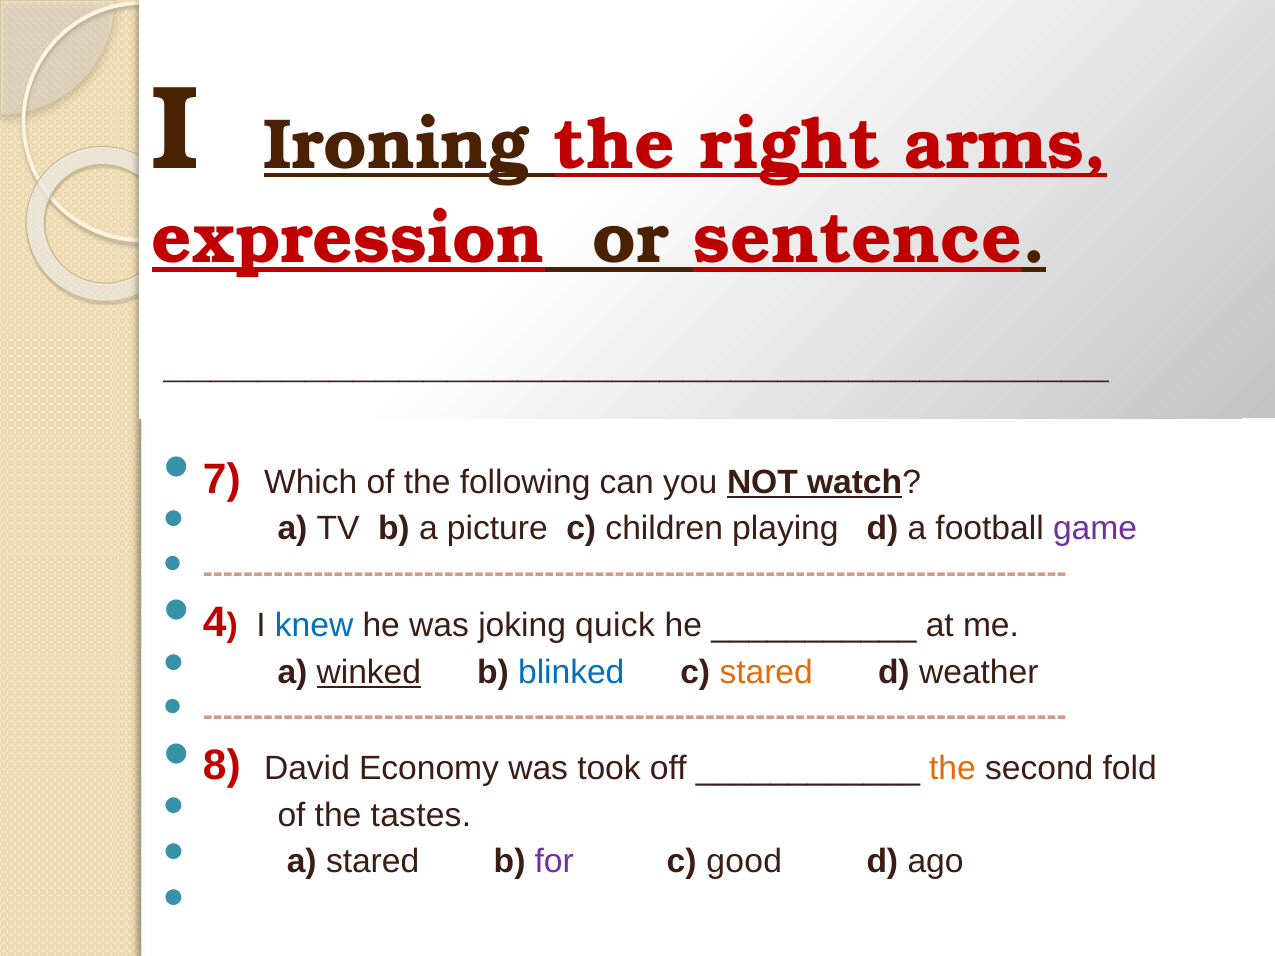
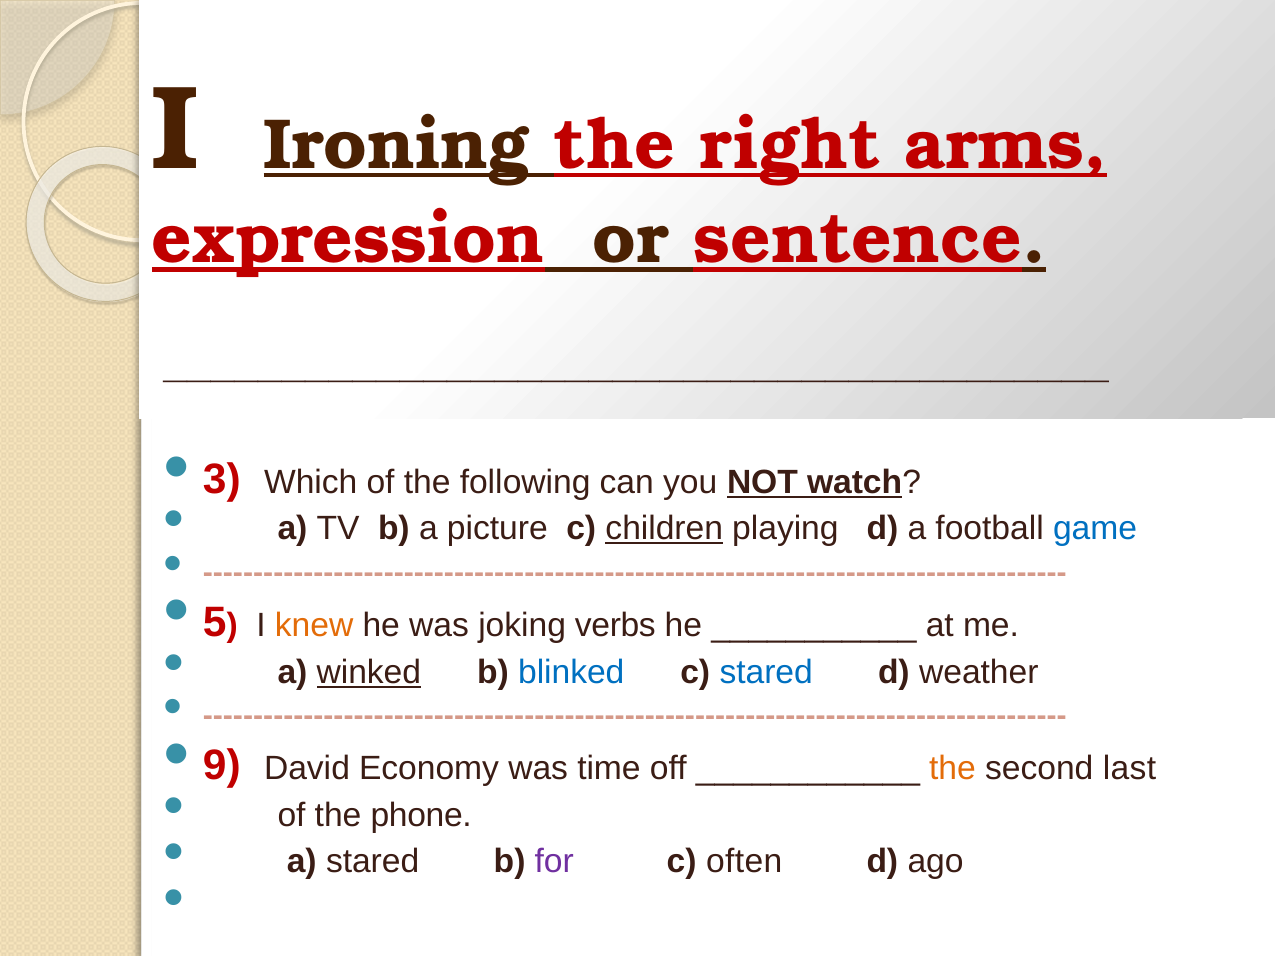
7: 7 -> 3
children underline: none -> present
game colour: purple -> blue
4: 4 -> 5
knew colour: blue -> orange
quick: quick -> verbs
stared at (766, 672) colour: orange -> blue
8: 8 -> 9
took: took -> time
fold: fold -> last
tastes: tastes -> phone
good: good -> often
